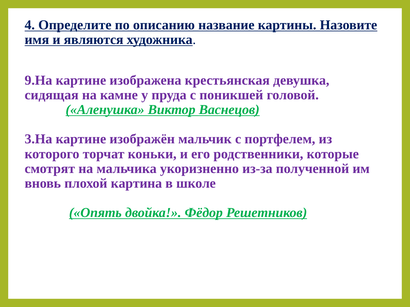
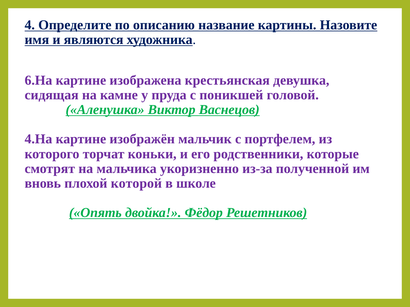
9.На: 9.На -> 6.На
3.На: 3.На -> 4.На
картина: картина -> которой
